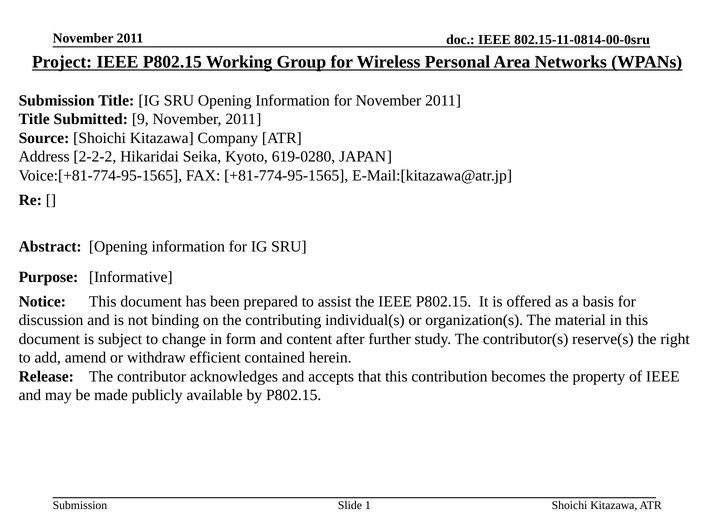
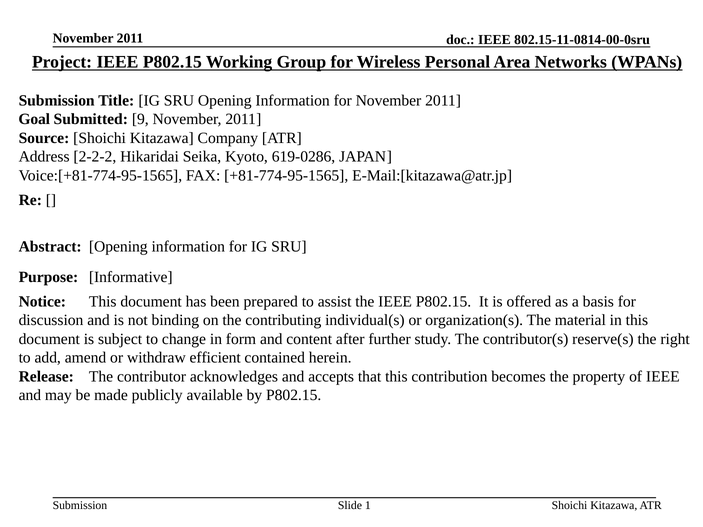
Title at (34, 119): Title -> Goal
619-0280: 619-0280 -> 619-0286
